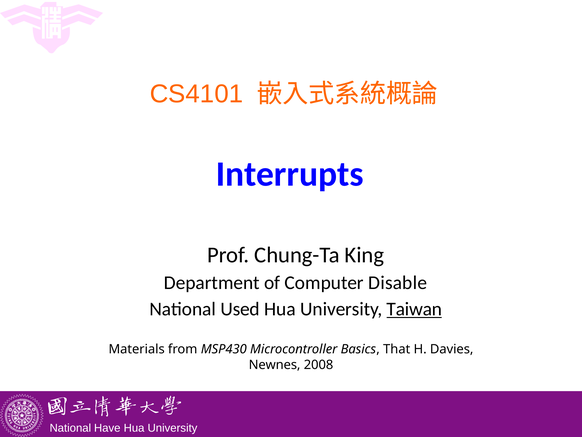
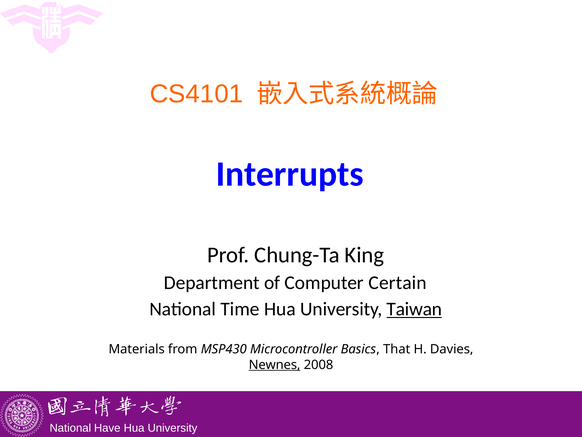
Disable: Disable -> Certain
Used: Used -> Time
Newnes underline: none -> present
